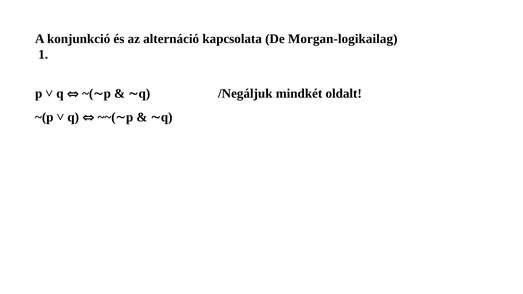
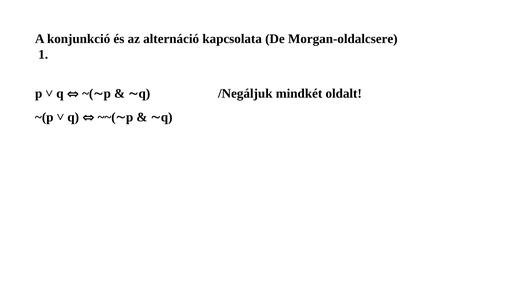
Morgan-logikailag: Morgan-logikailag -> Morgan-oldalcsere
